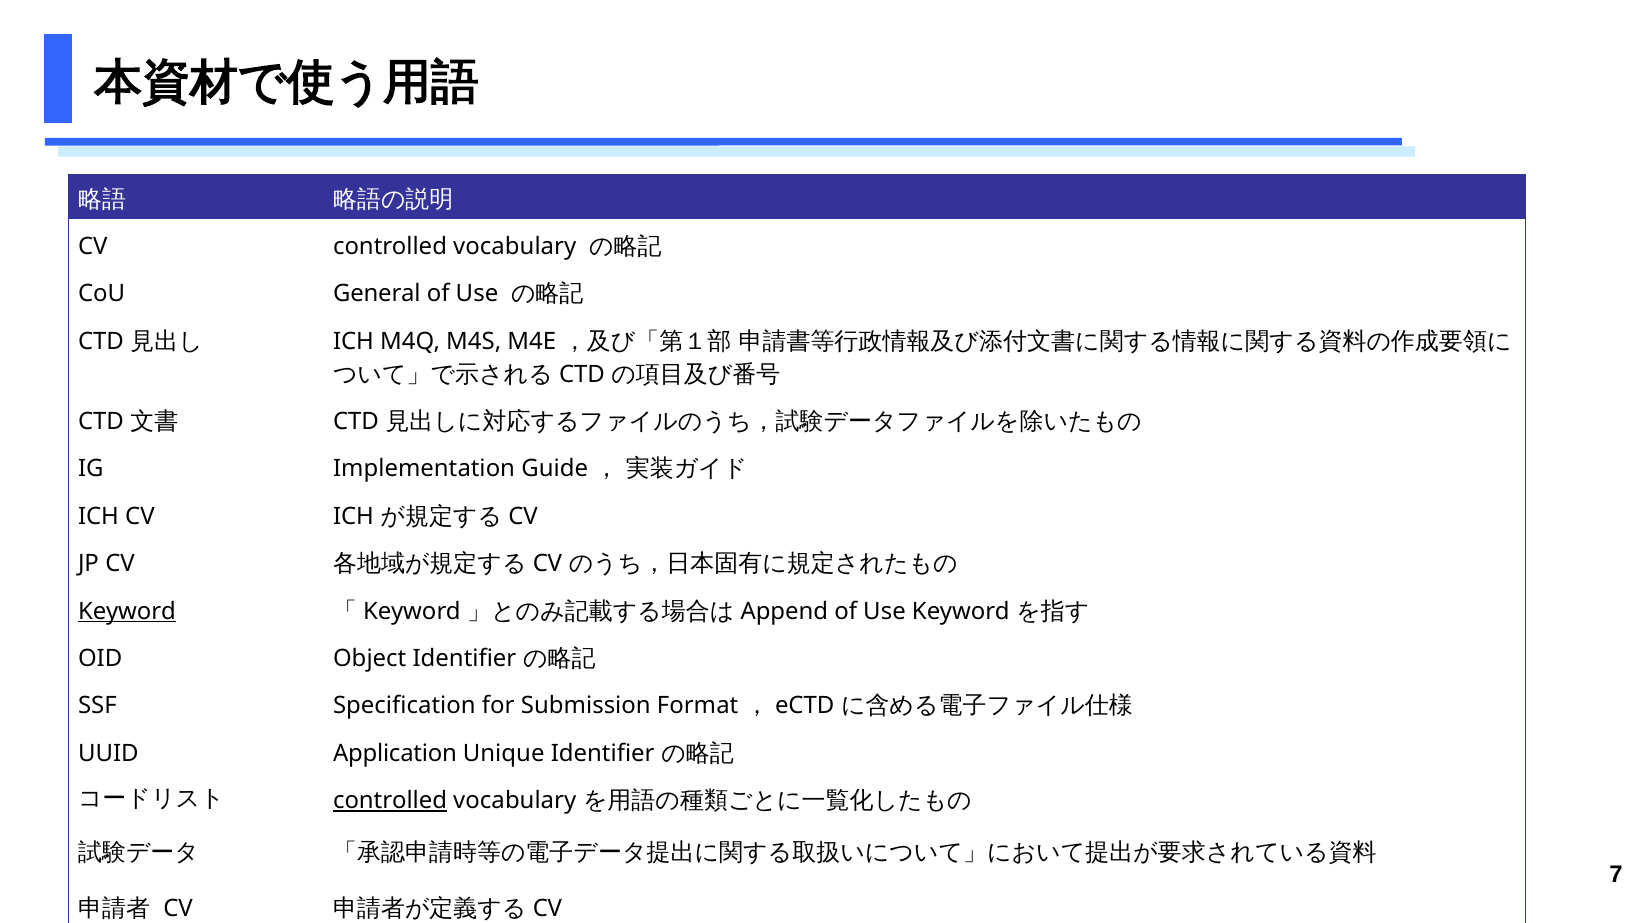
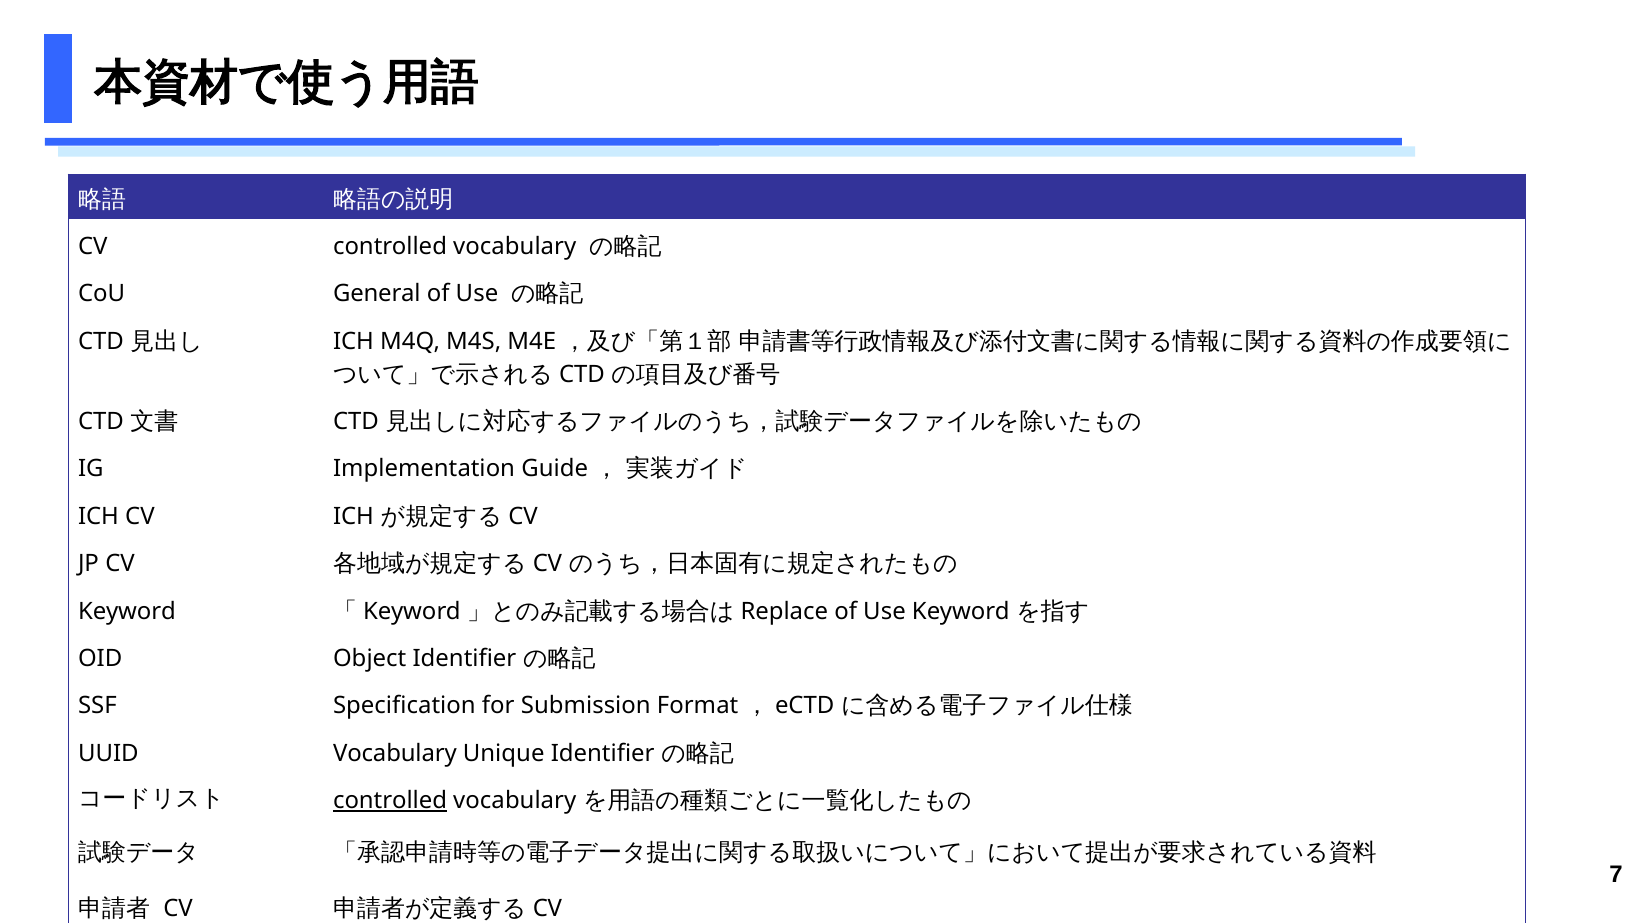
Keyword at (127, 611) underline: present -> none
Append: Append -> Replace
UUID Application: Application -> Vocabulary
